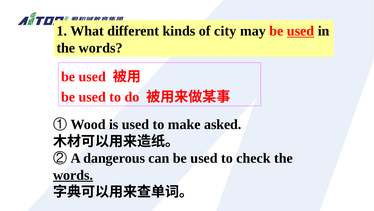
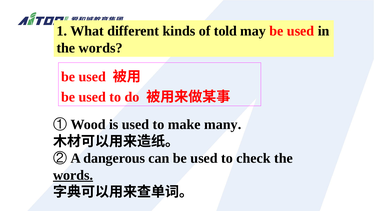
city: city -> told
used at (301, 31) underline: present -> none
asked: asked -> many
